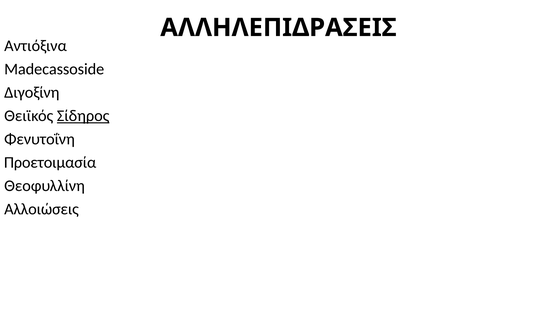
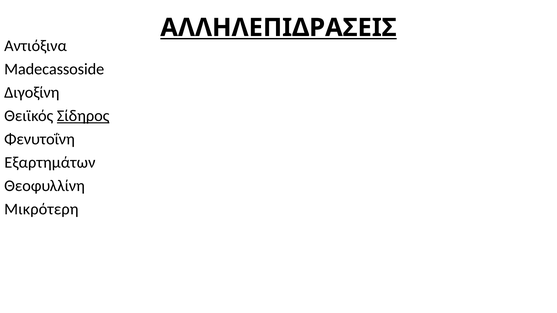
ΑΛΛΗΛΕΠΙΔΡΑΣΕΙΣ underline: none -> present
Προετοιμασία: Προετοιμασία -> Εξαρτημάτων
Αλλοιώσεις: Αλλοιώσεις -> Μικρότερη
